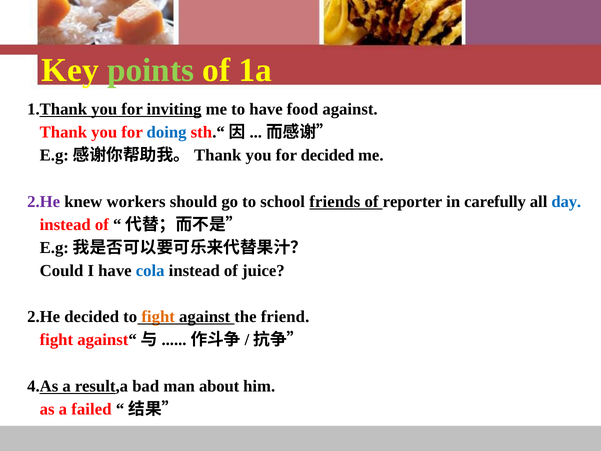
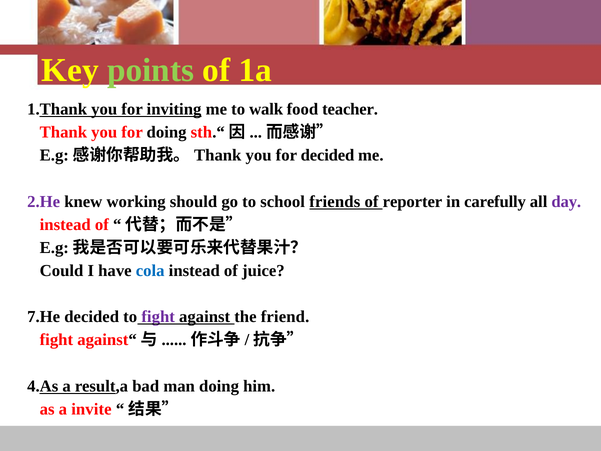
to have: have -> walk
food against: against -> teacher
doing at (167, 132) colour: blue -> black
workers: workers -> working
day colour: blue -> purple
2.He at (44, 317): 2.He -> 7.He
fight at (158, 317) colour: orange -> purple
man about: about -> doing
failed: failed -> invite
